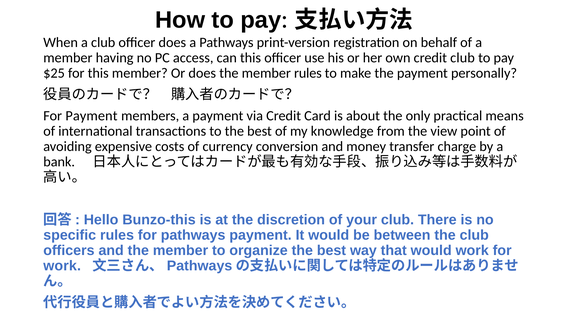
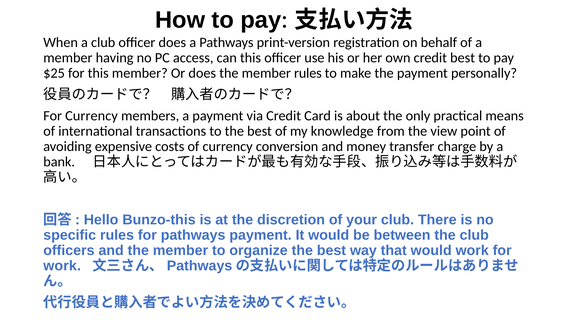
credit club: club -> best
For Payment: Payment -> Currency
